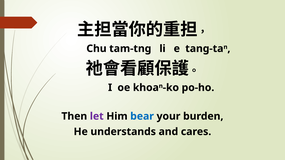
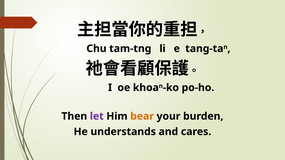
bear colour: blue -> orange
